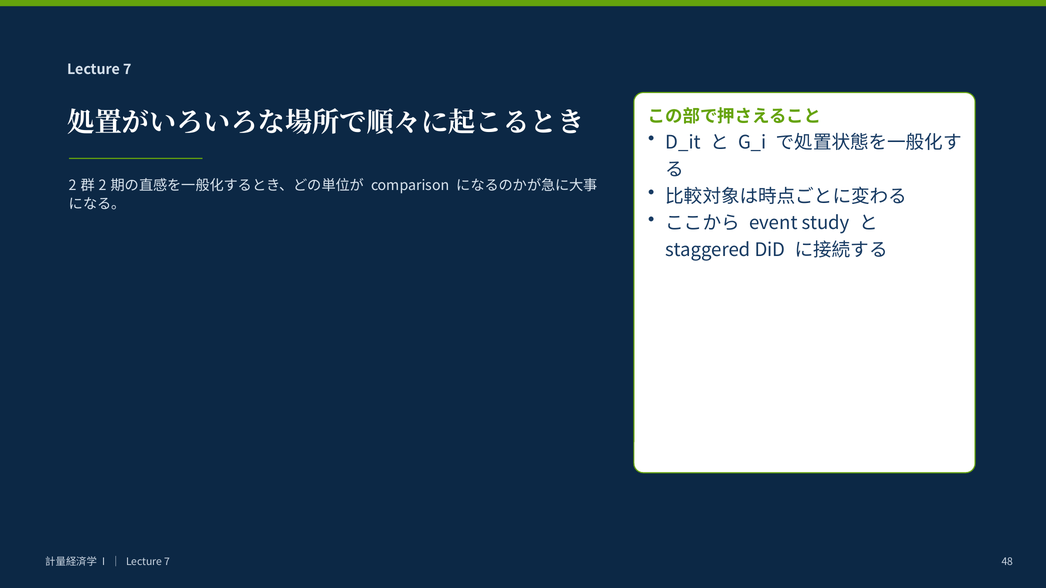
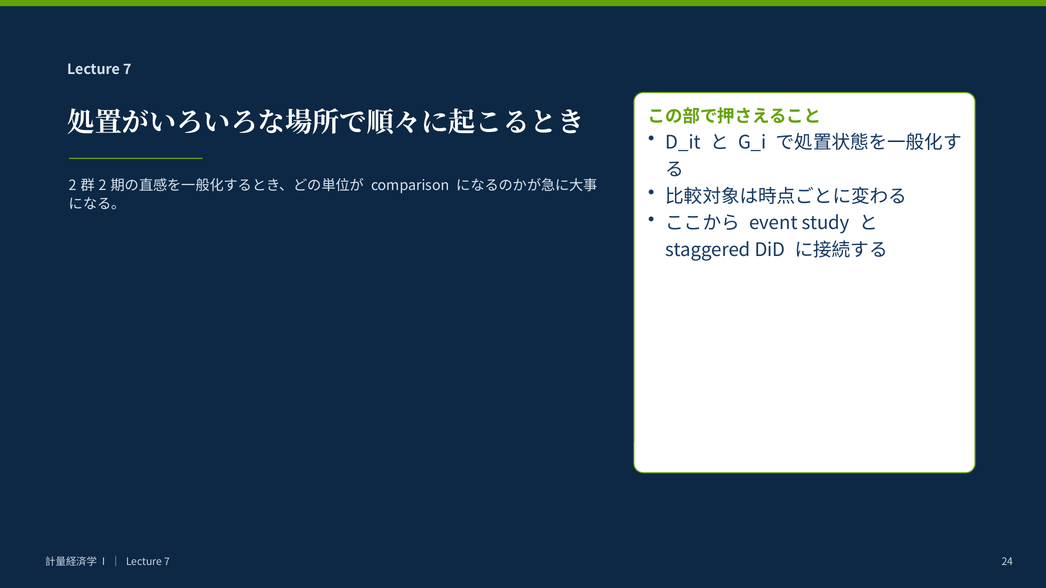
48: 48 -> 24
